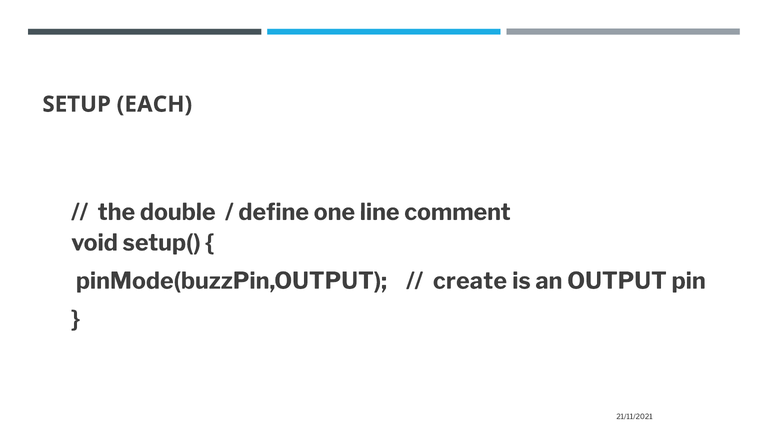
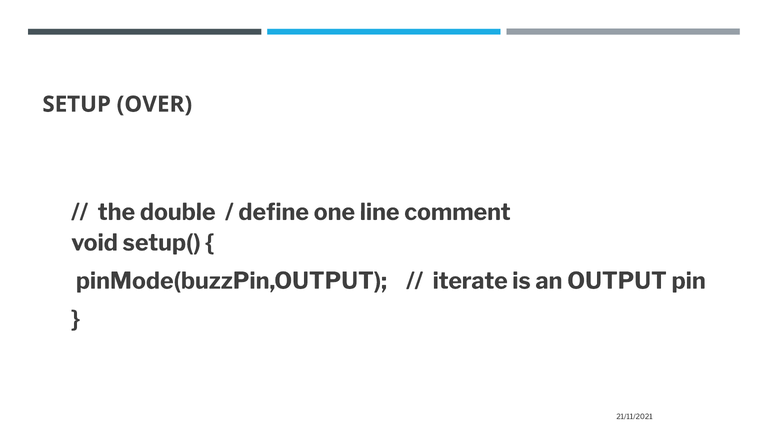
EACH: EACH -> OVER
create: create -> iterate
